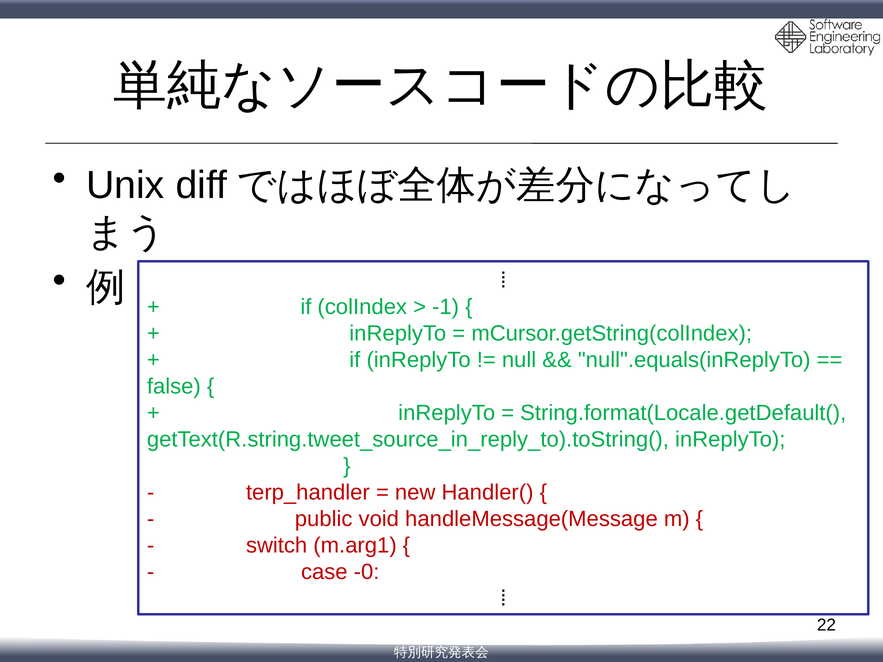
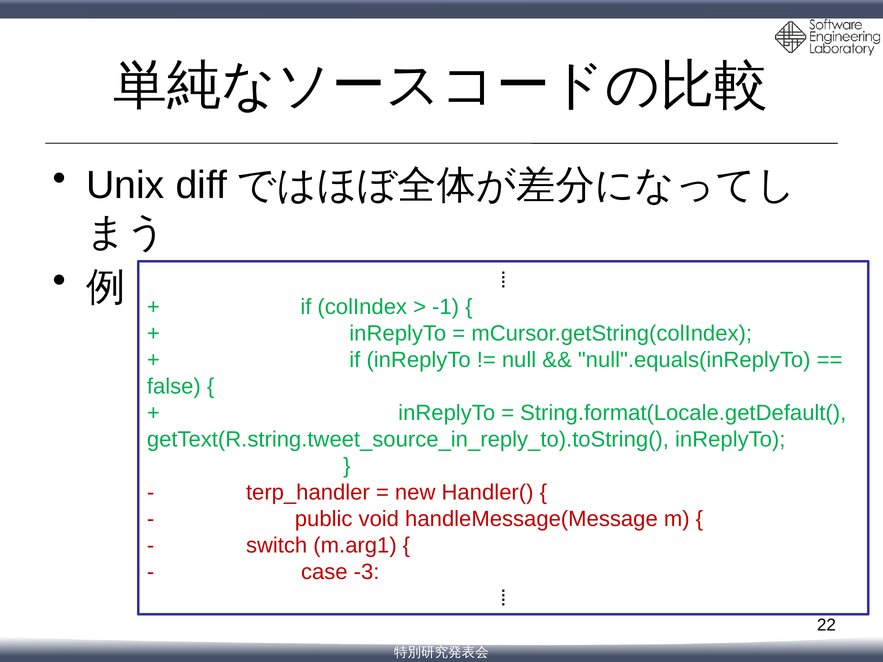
-0: -0 -> -3
